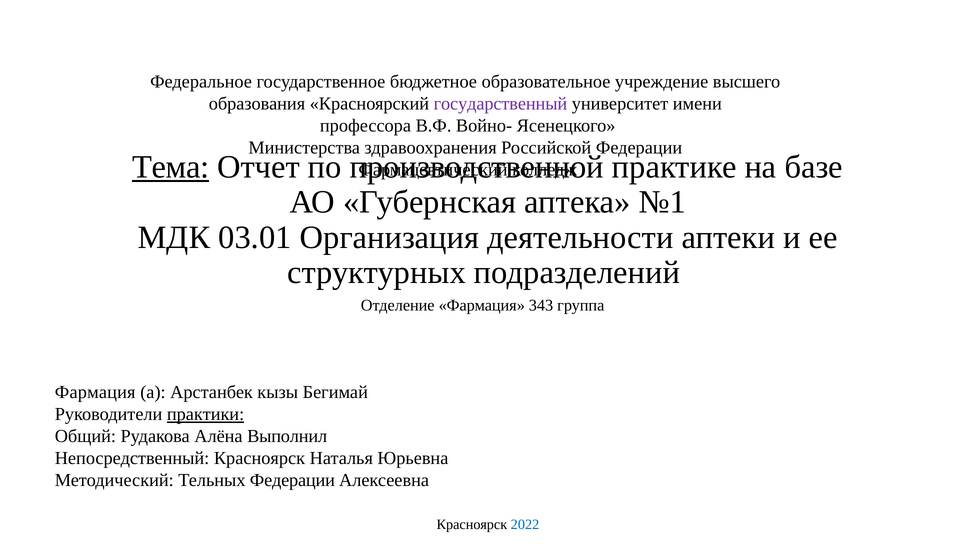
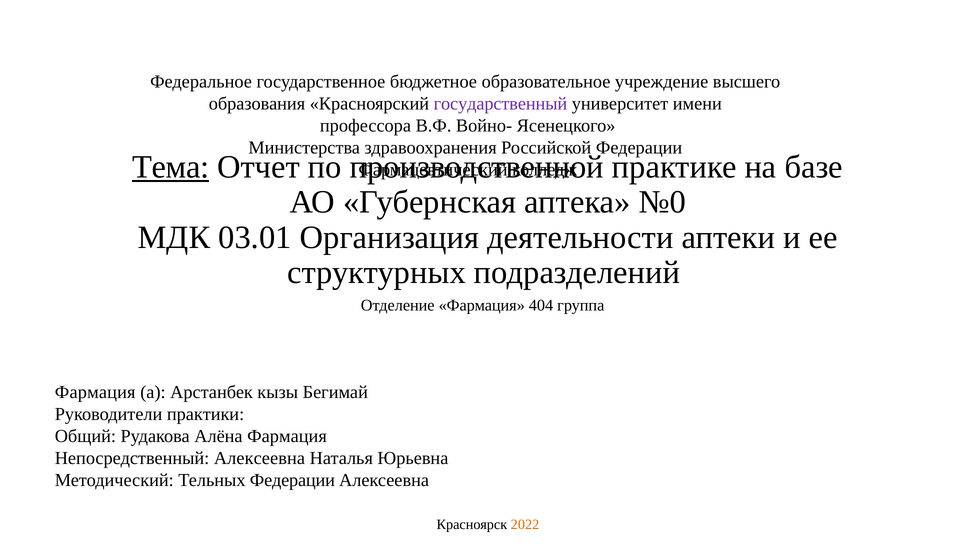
№1: №1 -> №0
343: 343 -> 404
практики underline: present -> none
Алёна Выполнил: Выполнил -> Фармация
Непосредственный Красноярск: Красноярск -> Алексеевна
2022 colour: blue -> orange
